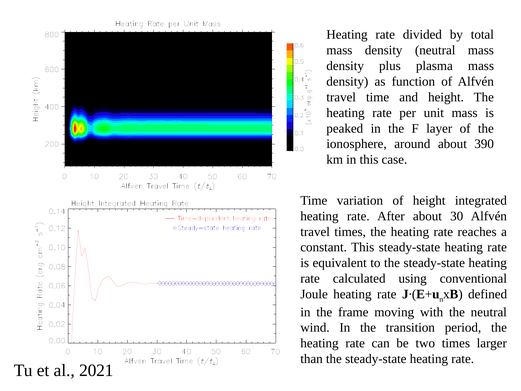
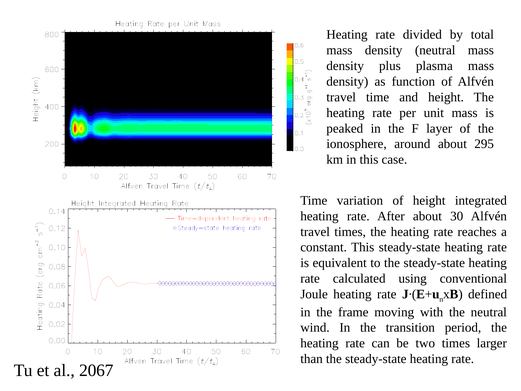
390: 390 -> 295
2021: 2021 -> 2067
